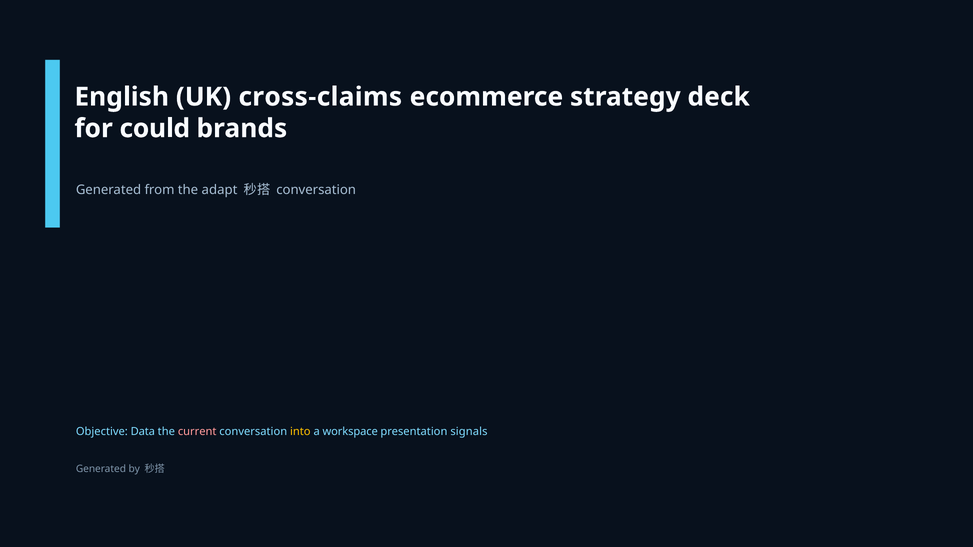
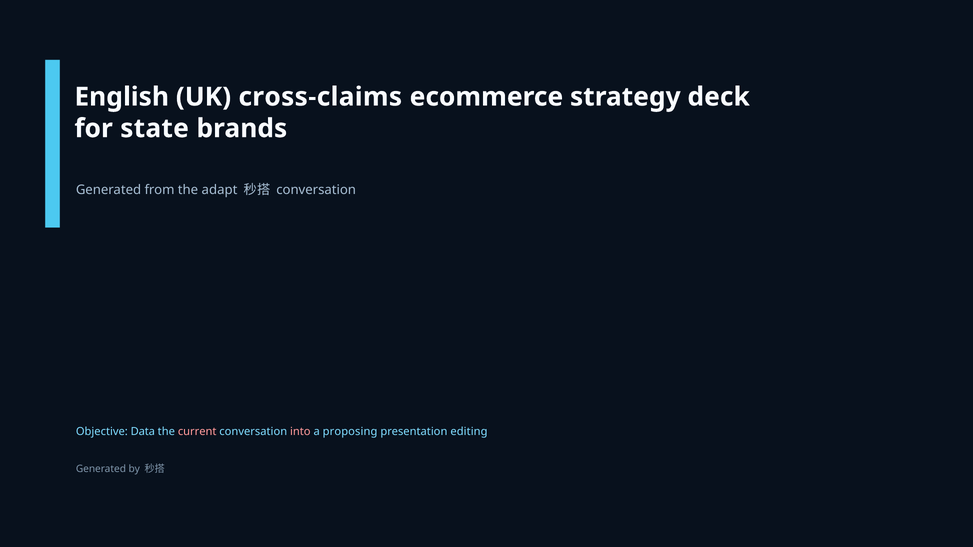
could: could -> state
into colour: yellow -> pink
workspace: workspace -> proposing
signals: signals -> editing
